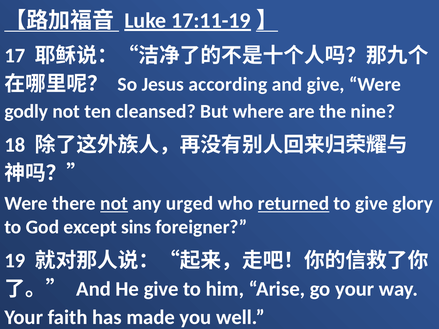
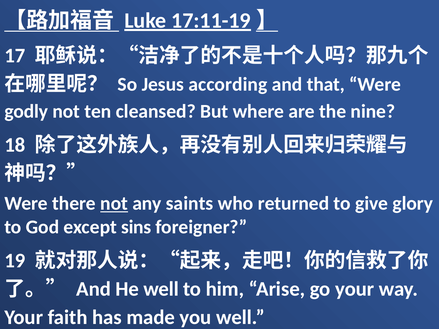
and give: give -> that
urged: urged -> saints
returned underline: present -> none
He give: give -> well
